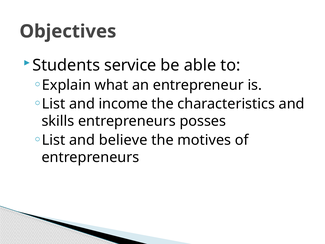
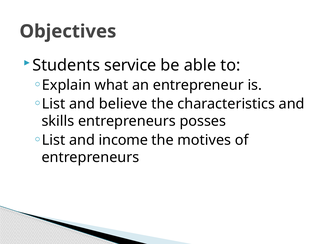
income: income -> believe
believe: believe -> income
